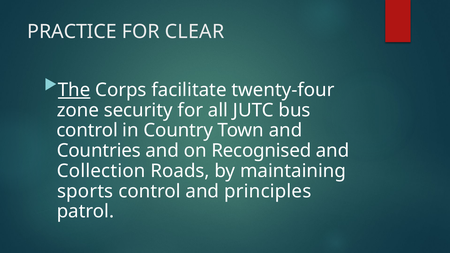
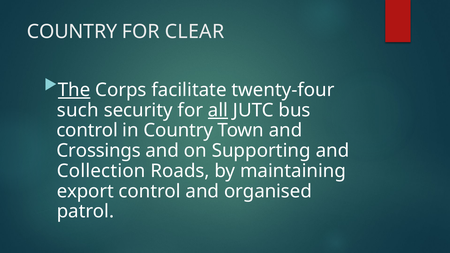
PRACTICE at (72, 32): PRACTICE -> COUNTRY
zone: zone -> such
all underline: none -> present
Countries: Countries -> Crossings
Recognised: Recognised -> Supporting
sports: sports -> export
principles: principles -> organised
